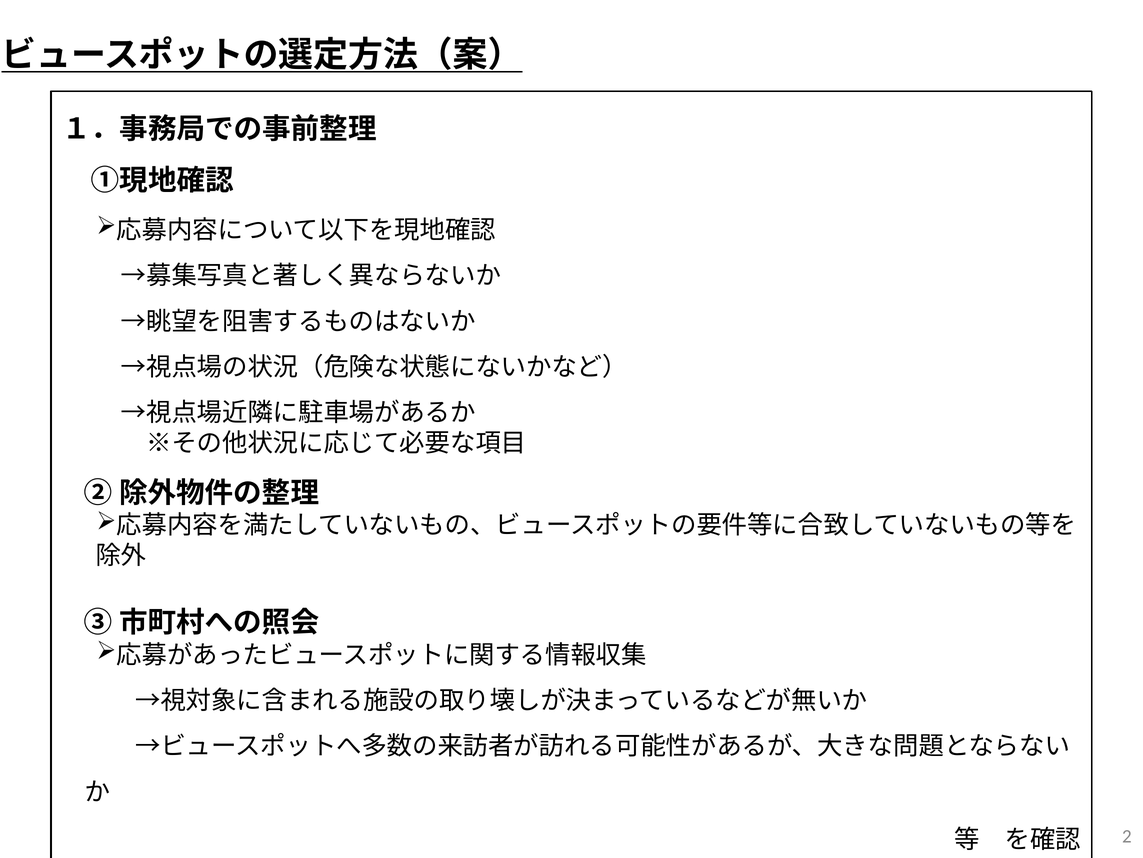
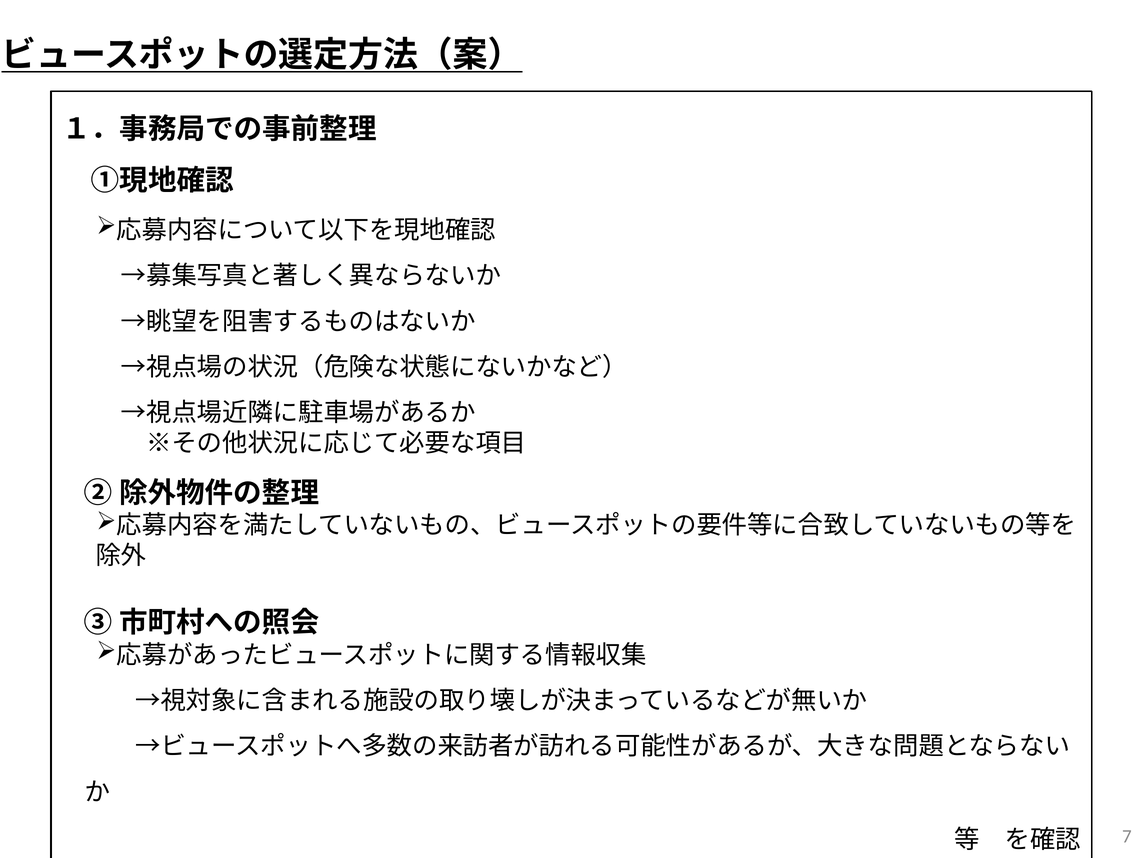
2: 2 -> 7
